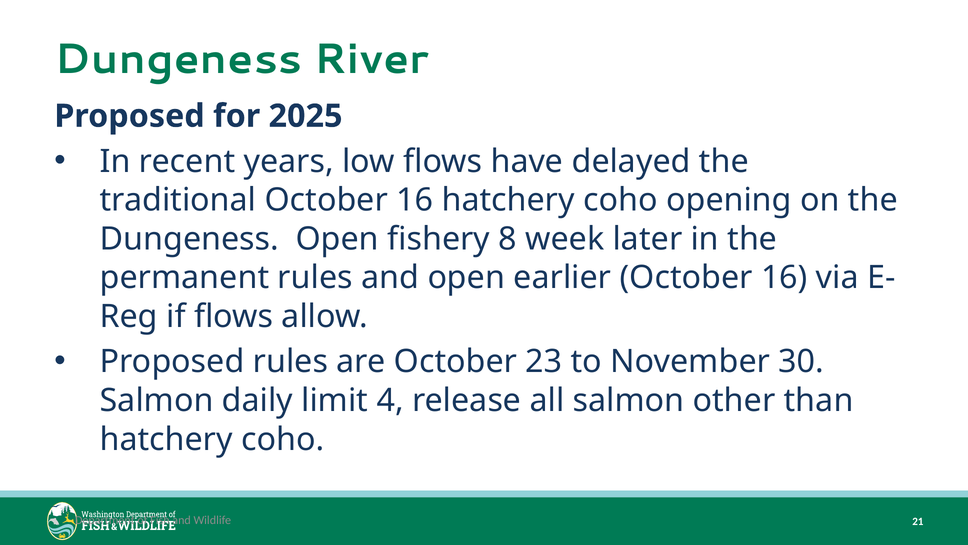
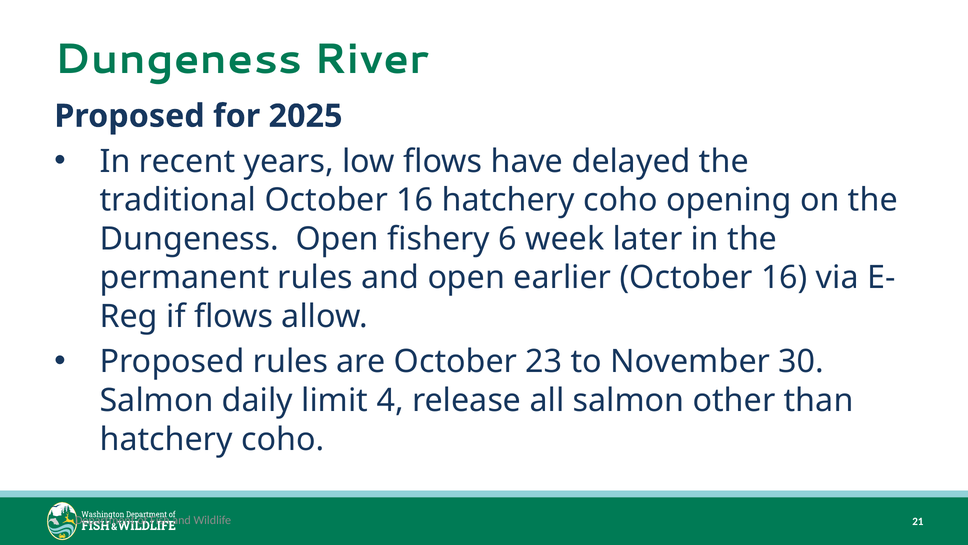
8: 8 -> 6
